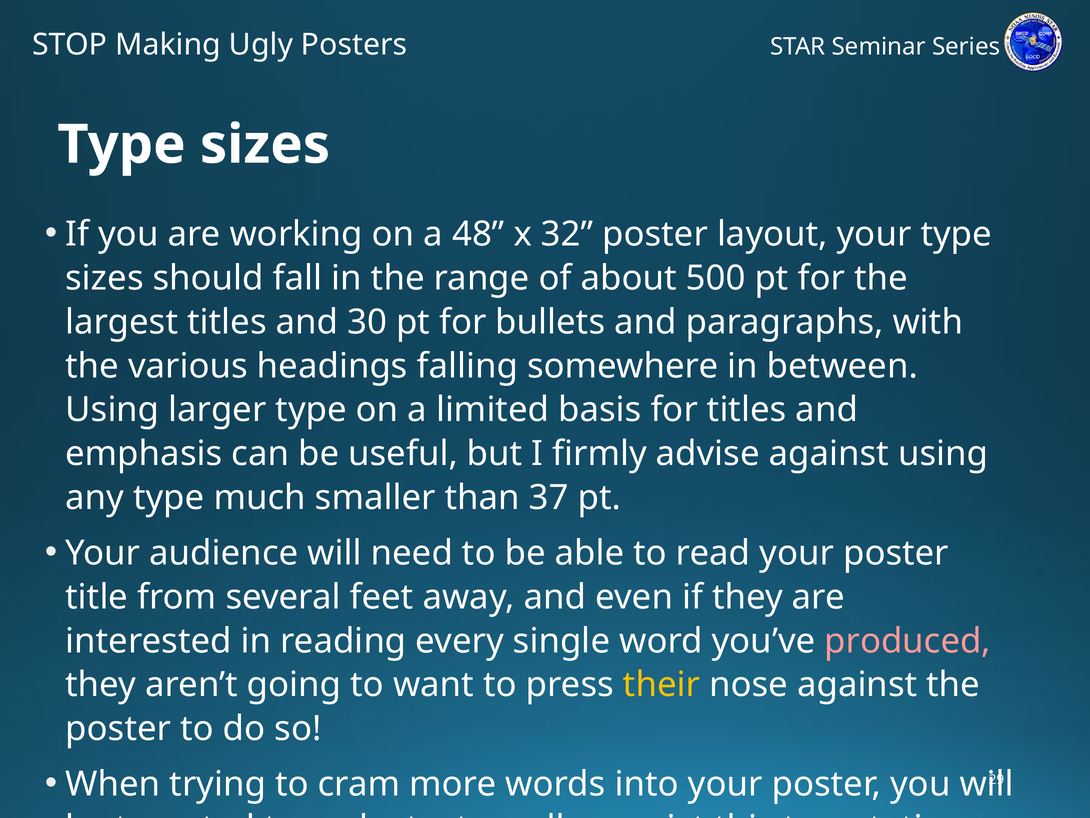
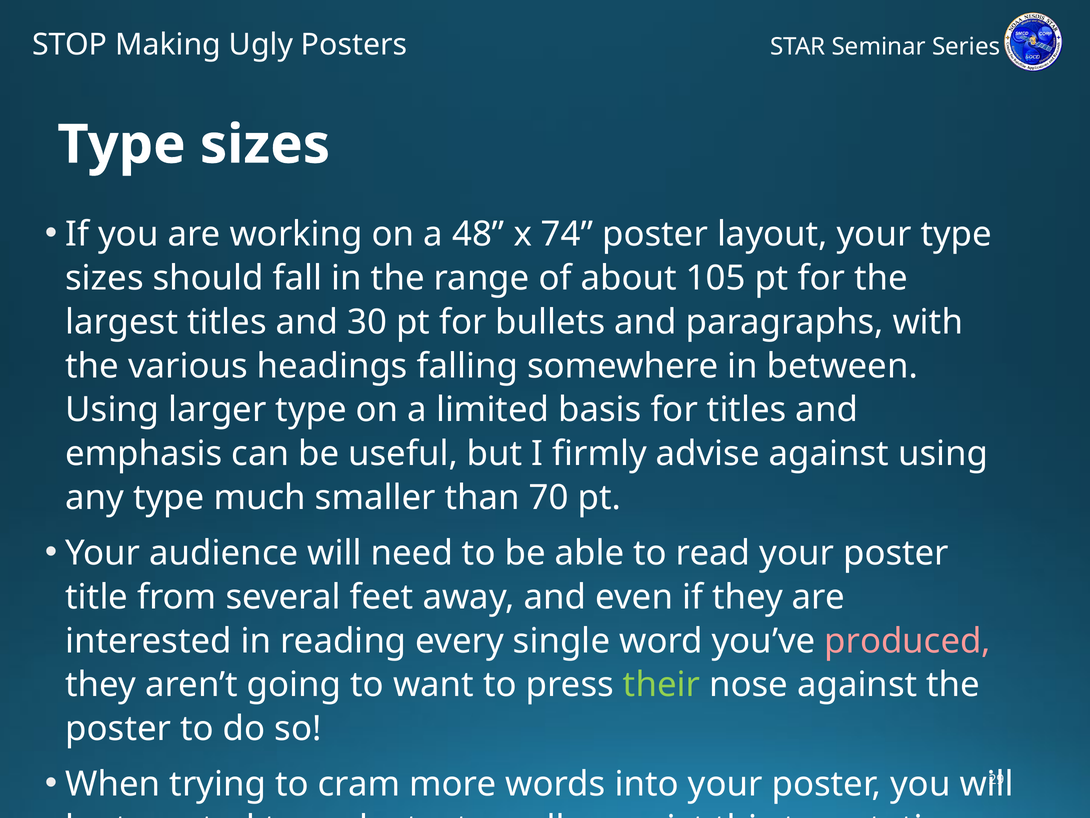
32: 32 -> 74
500: 500 -> 105
37: 37 -> 70
their colour: yellow -> light green
